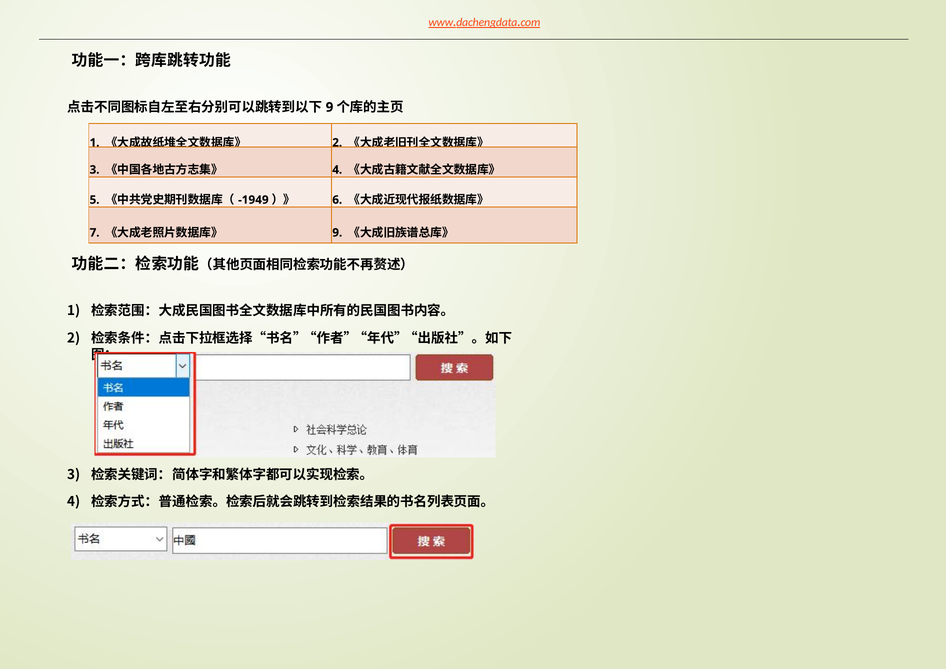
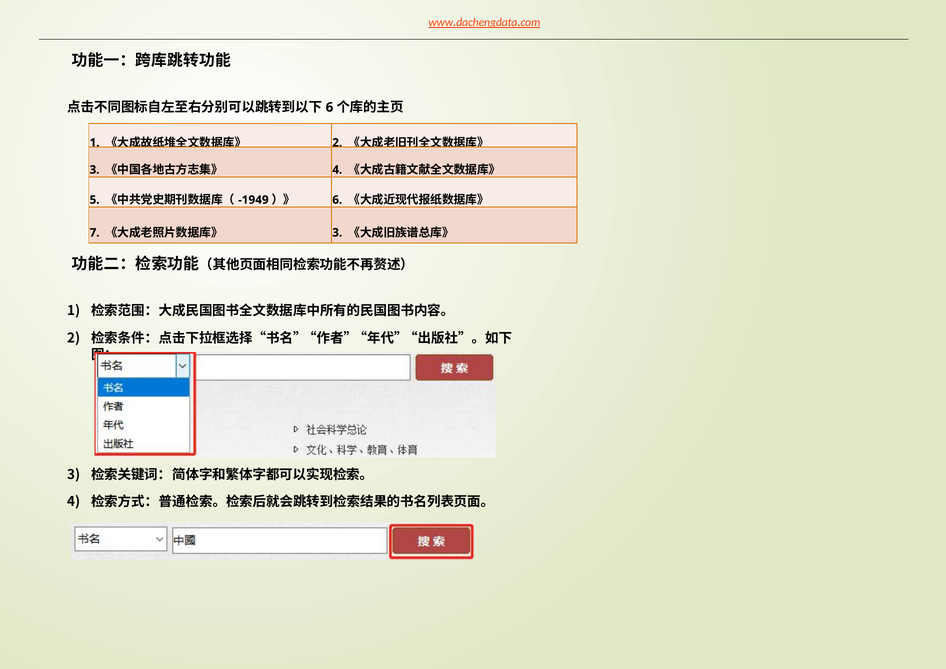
9 at (329, 107): 9 -> 6
9 at (337, 233): 9 -> 3
